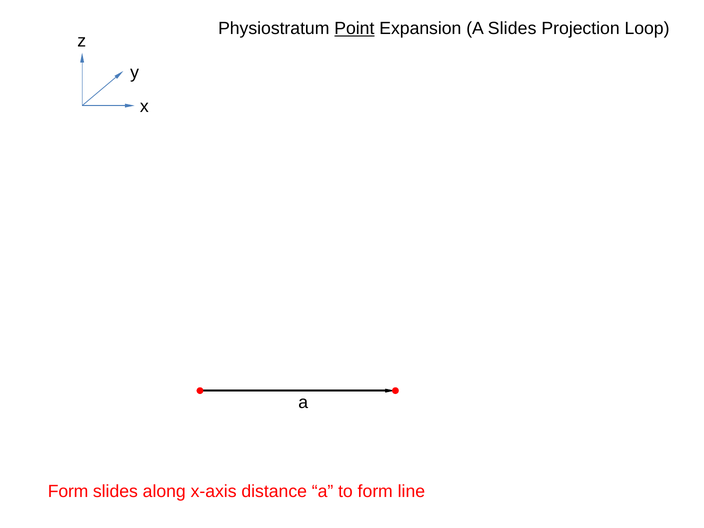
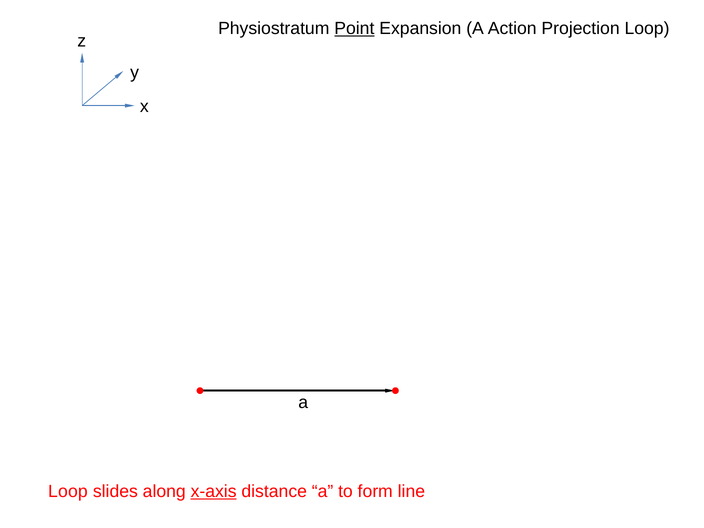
A Slides: Slides -> Action
Form at (68, 491): Form -> Loop
x-axis underline: none -> present
